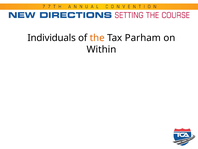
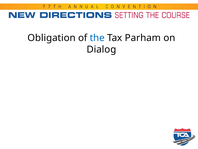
Individuals: Individuals -> Obligation
the colour: orange -> blue
Within: Within -> Dialog
